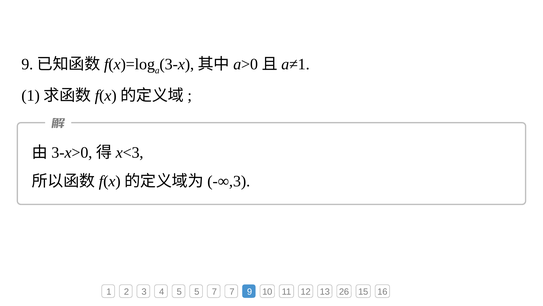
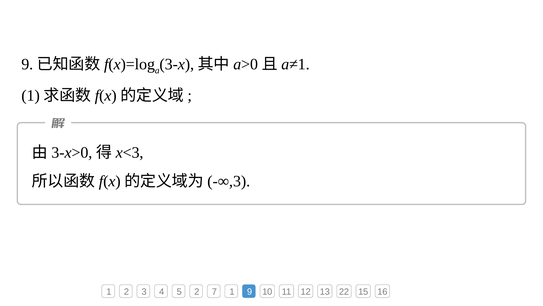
5 5: 5 -> 2
7 7: 7 -> 1
26: 26 -> 22
